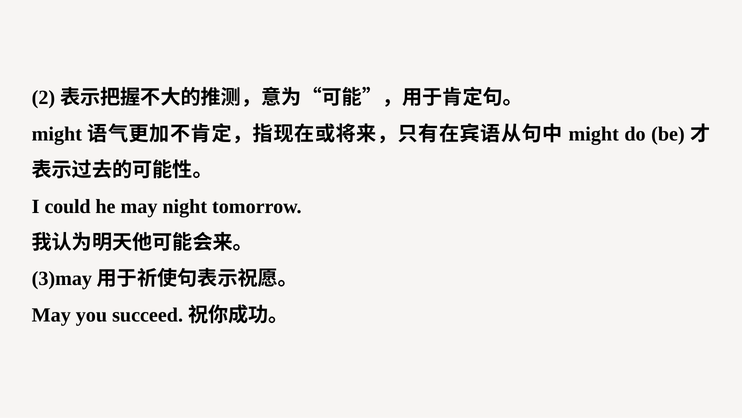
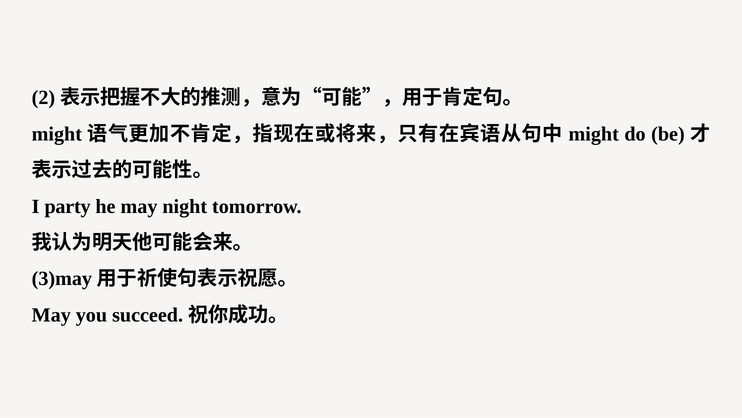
could: could -> party
